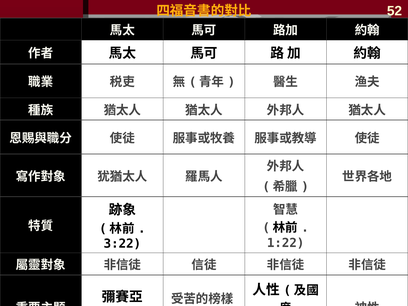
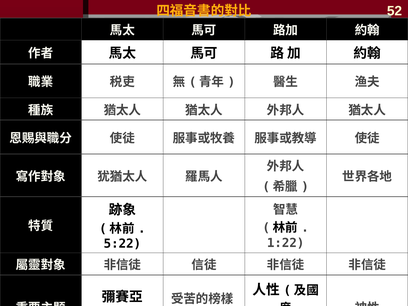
3:22: 3:22 -> 5:22
